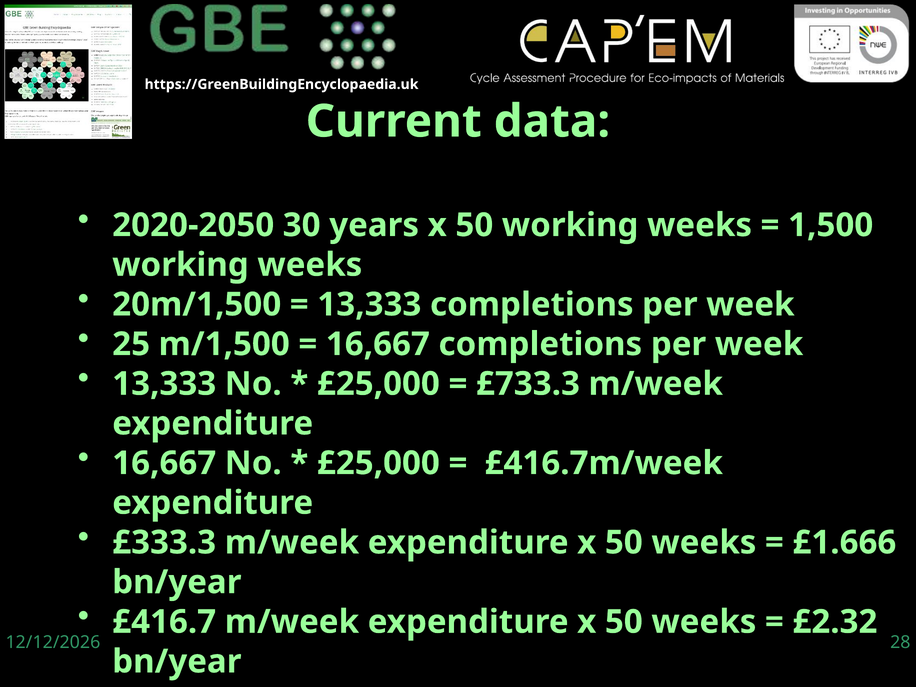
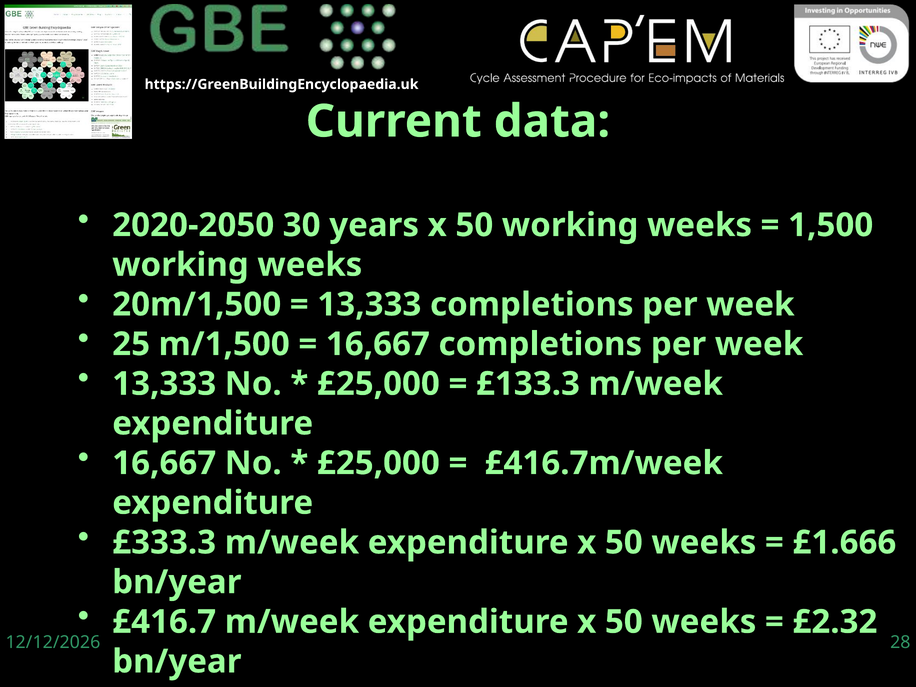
£733.3: £733.3 -> £133.3
